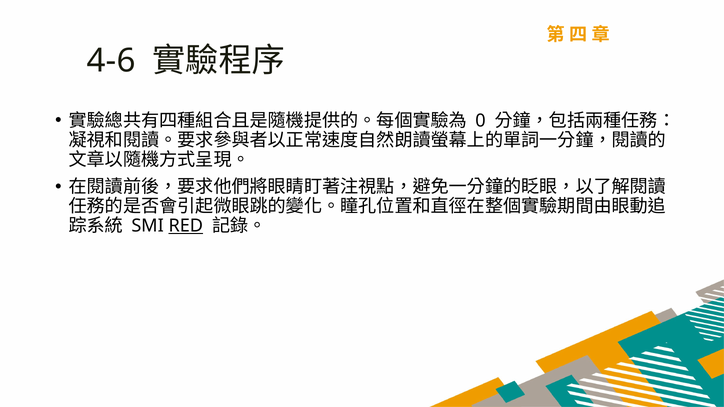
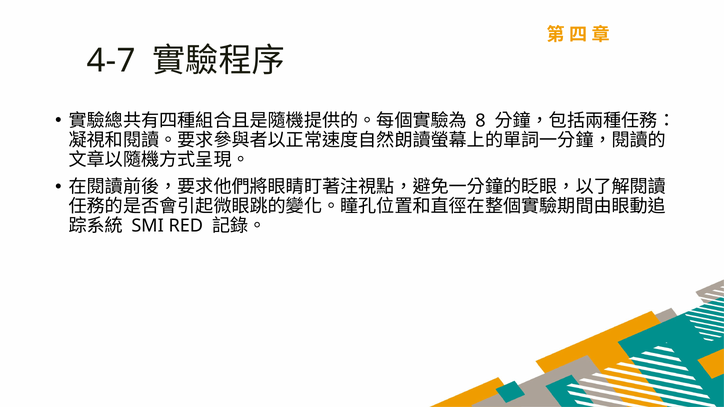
4-6: 4-6 -> 4-7
0: 0 -> 8
RED underline: present -> none
